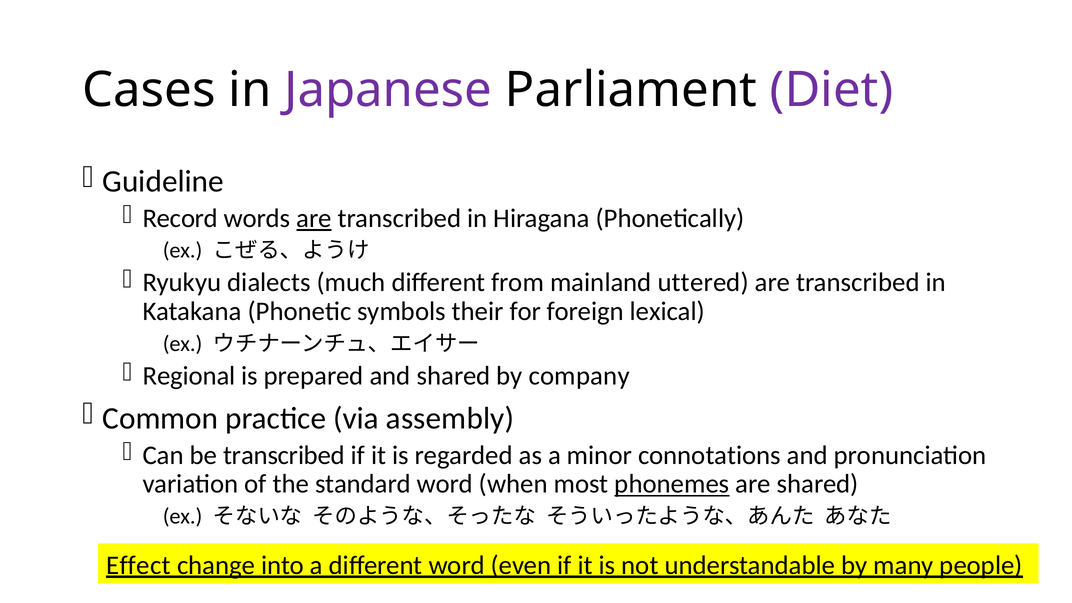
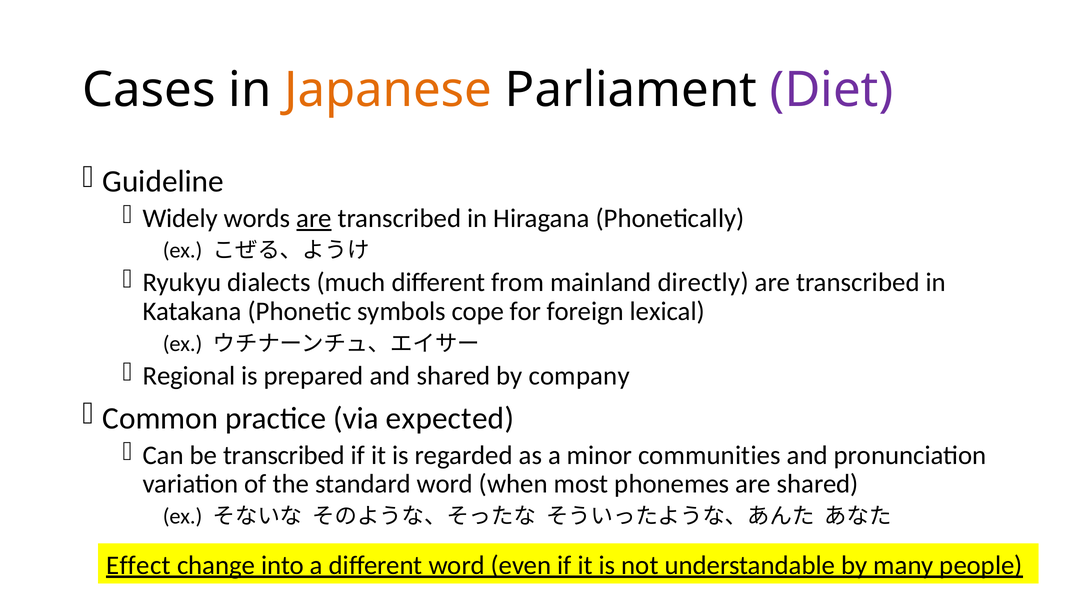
Japanese colour: purple -> orange
Record: Record -> Widely
uttered: uttered -> directly
their: their -> cope
assembly: assembly -> expected
connotations: connotations -> communities
phonemes underline: present -> none
